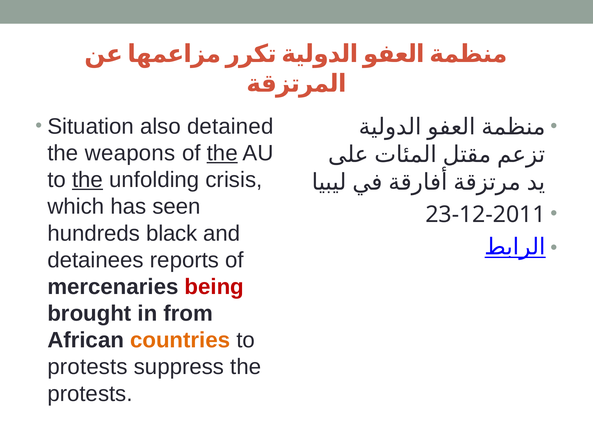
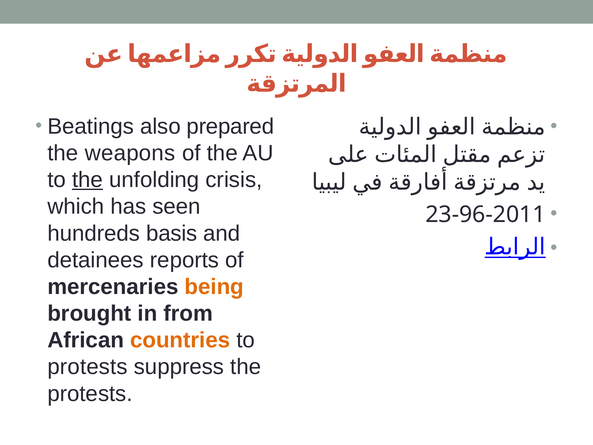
Situation: Situation -> Beatings
detained: detained -> prepared
the at (222, 153) underline: present -> none
23-12-2011: 23-12-2011 -> 23-96-2011
black: black -> basis
being colour: red -> orange
